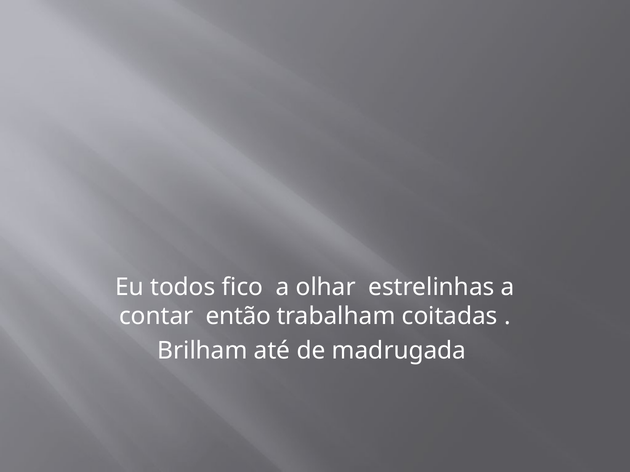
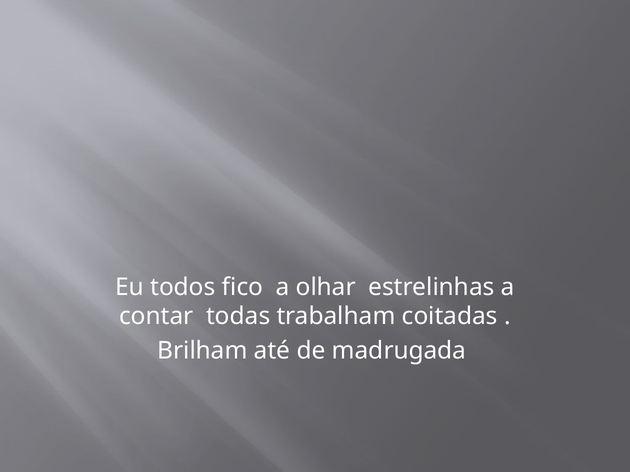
então: então -> todas
